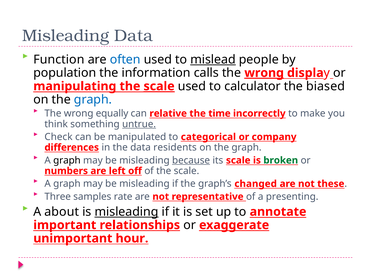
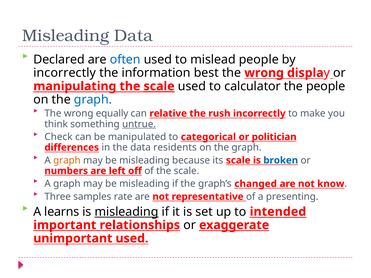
Function: Function -> Declared
mislead underline: present -> none
population at (65, 73): population -> incorrectly
calls: calls -> best
wrong at (264, 73) underline: present -> none
the biased: biased -> people
time: time -> rush
company: company -> politician
graph at (67, 160) colour: black -> orange
because underline: present -> none
broken colour: green -> blue
these: these -> know
about: about -> learns
annotate: annotate -> intended
unimportant hour: hour -> used
